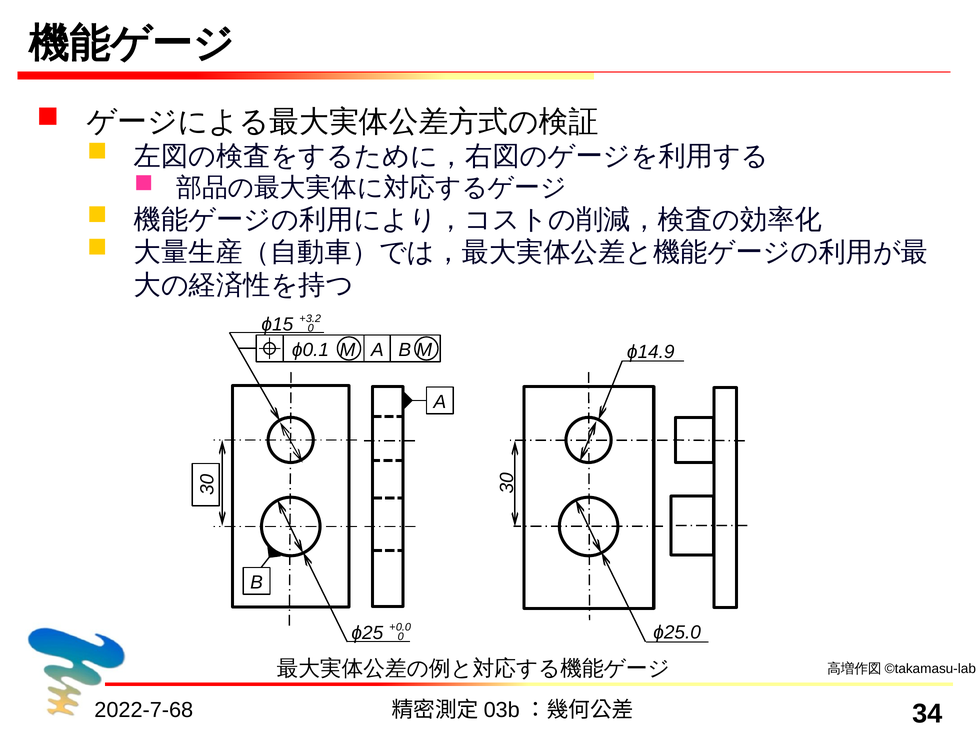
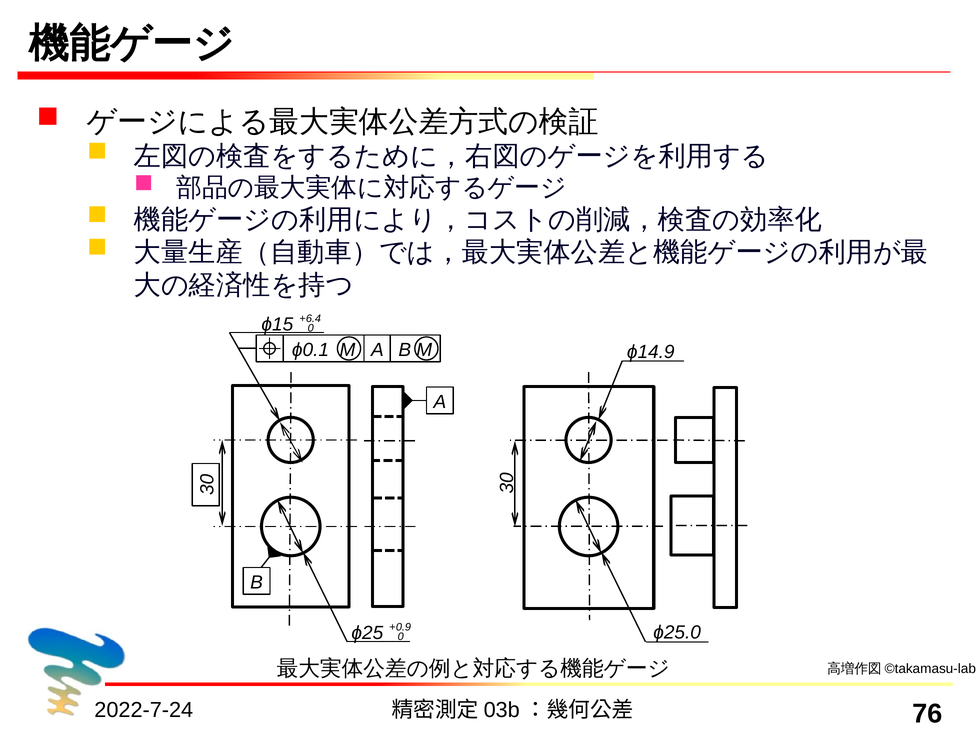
3.2: 3.2 -> 6.4
0.0: 0.0 -> 0.9
2022-7-68: 2022-7-68 -> 2022-7-24
34: 34 -> 76
